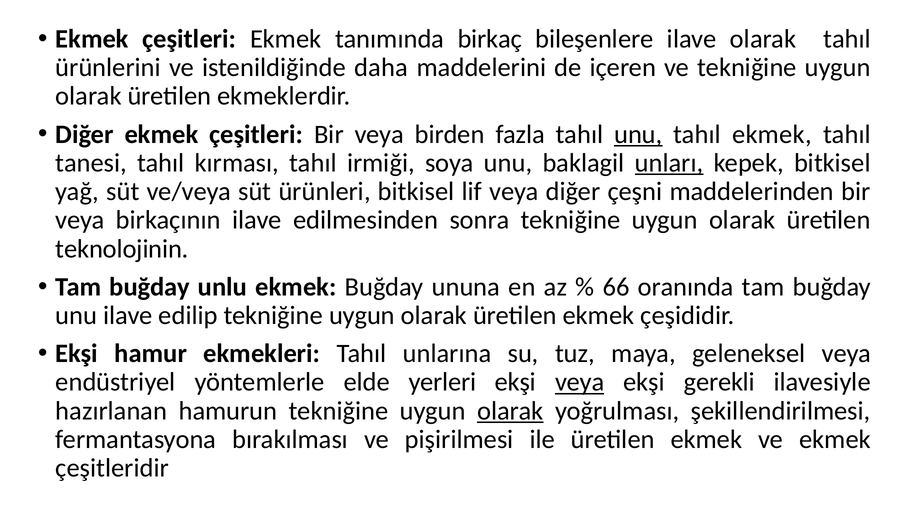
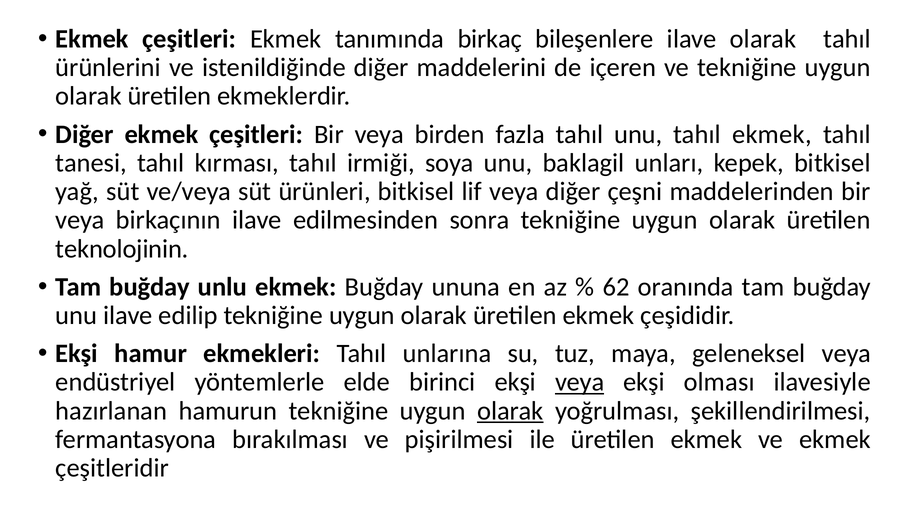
istenildiğinde daha: daha -> diğer
unu at (638, 134) underline: present -> none
unları underline: present -> none
66: 66 -> 62
yerleri: yerleri -> birinci
gerekli: gerekli -> olması
